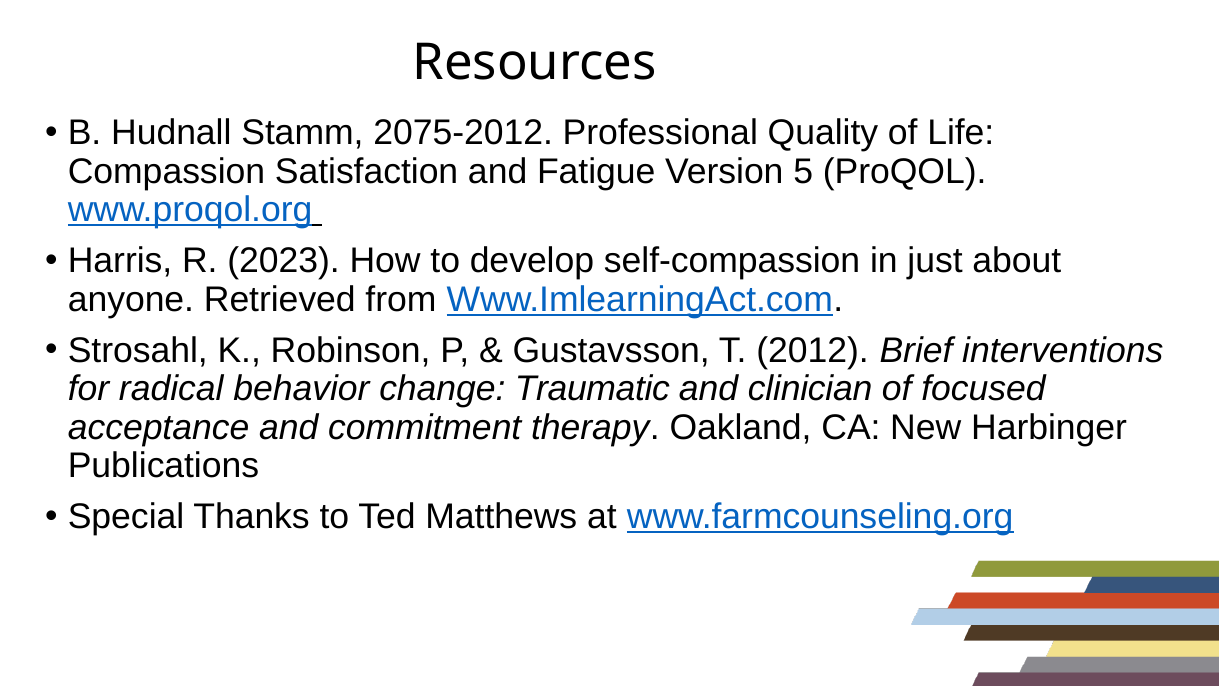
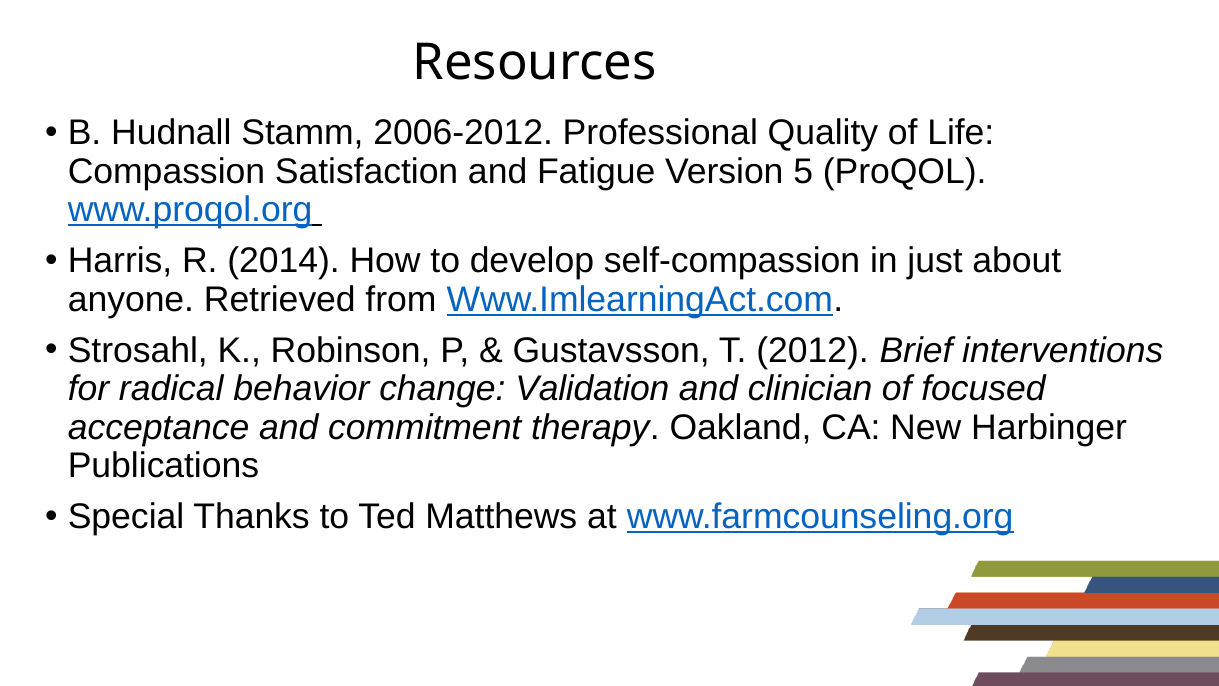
2075-2012: 2075-2012 -> 2006-2012
2023: 2023 -> 2014
Traumatic: Traumatic -> Validation
